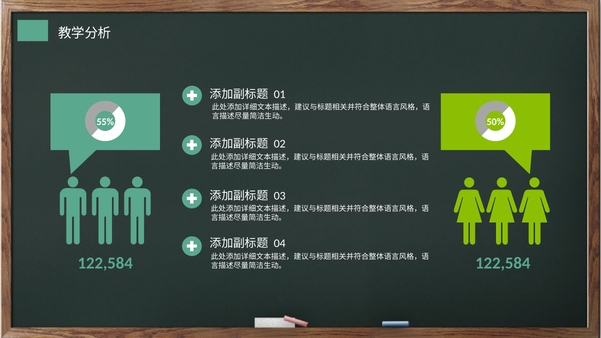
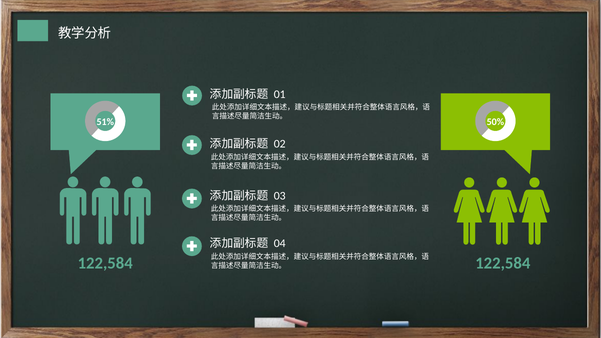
55%: 55% -> 51%
